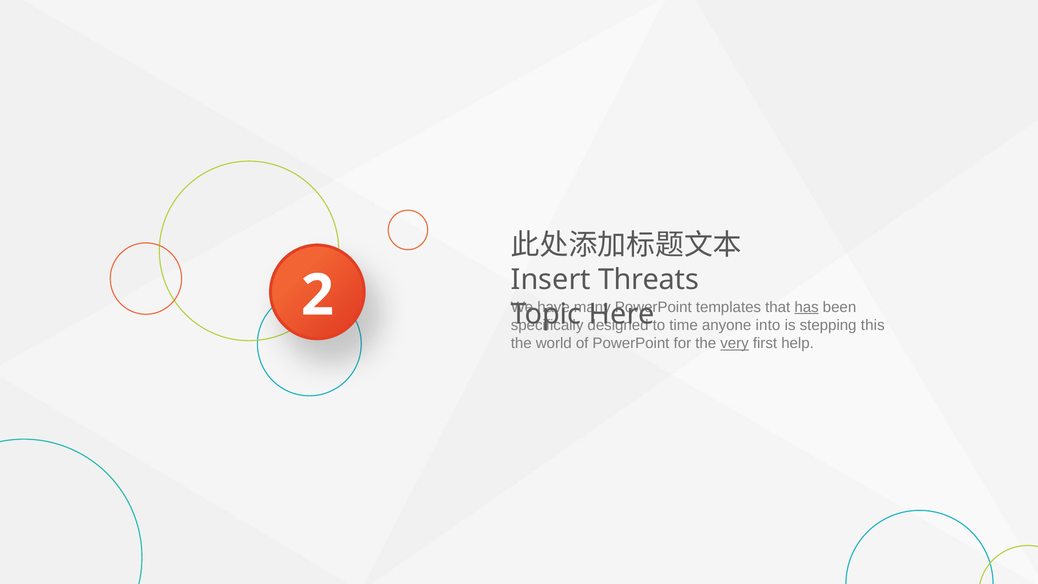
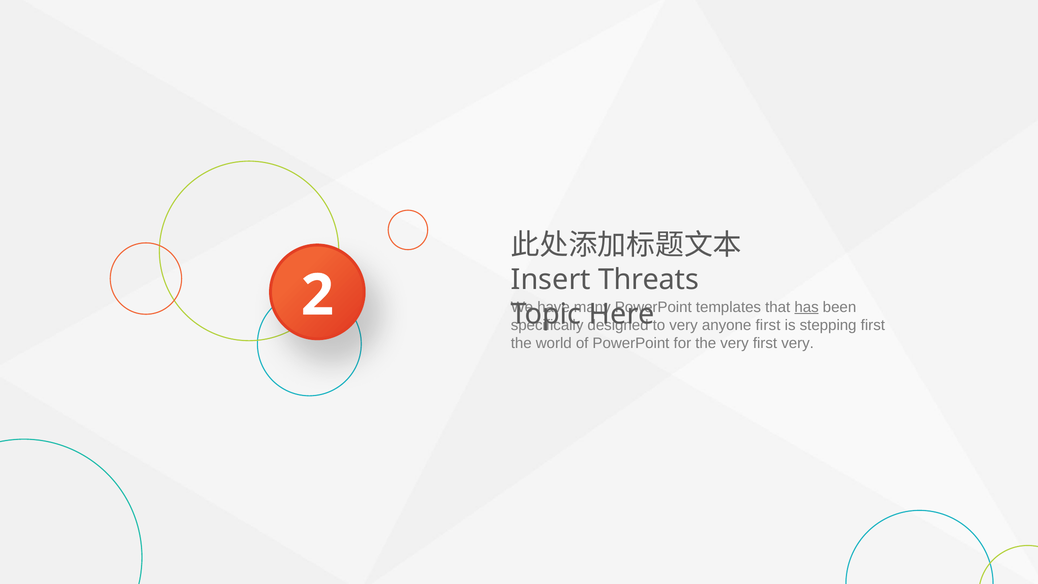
to time: time -> very
anyone into: into -> first
stepping this: this -> first
very at (735, 343) underline: present -> none
first help: help -> very
